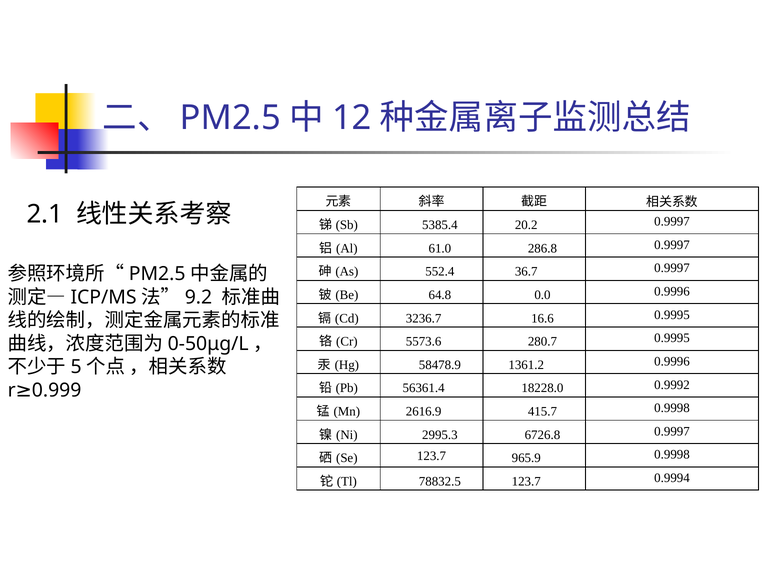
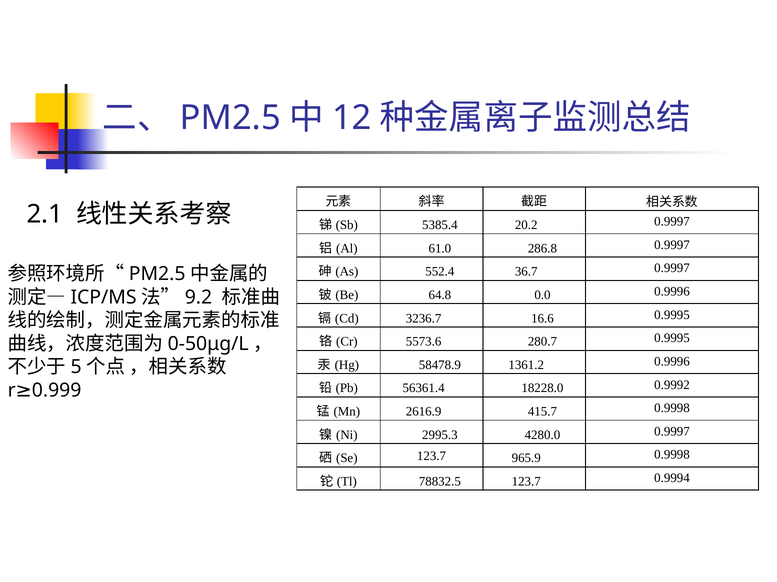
6726.8: 6726.8 -> 4280.0
